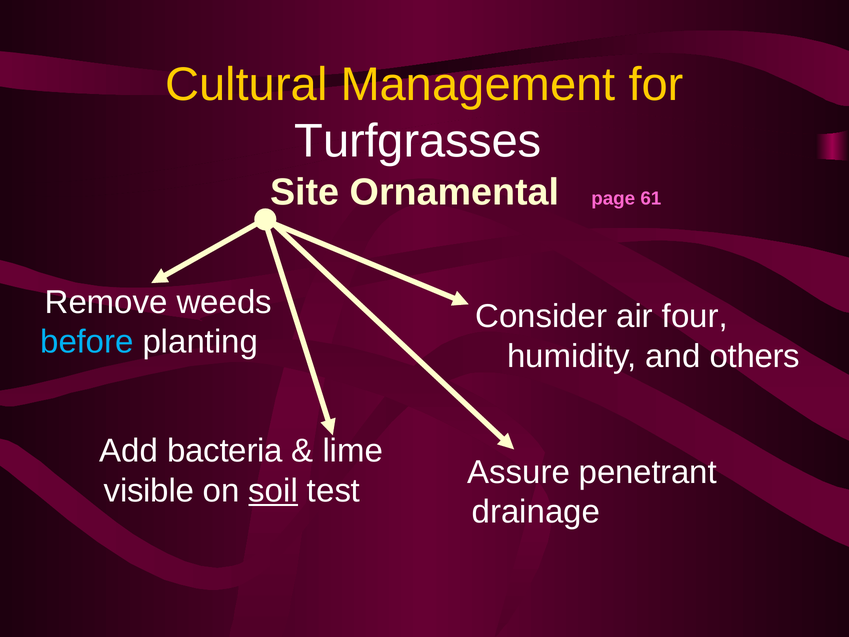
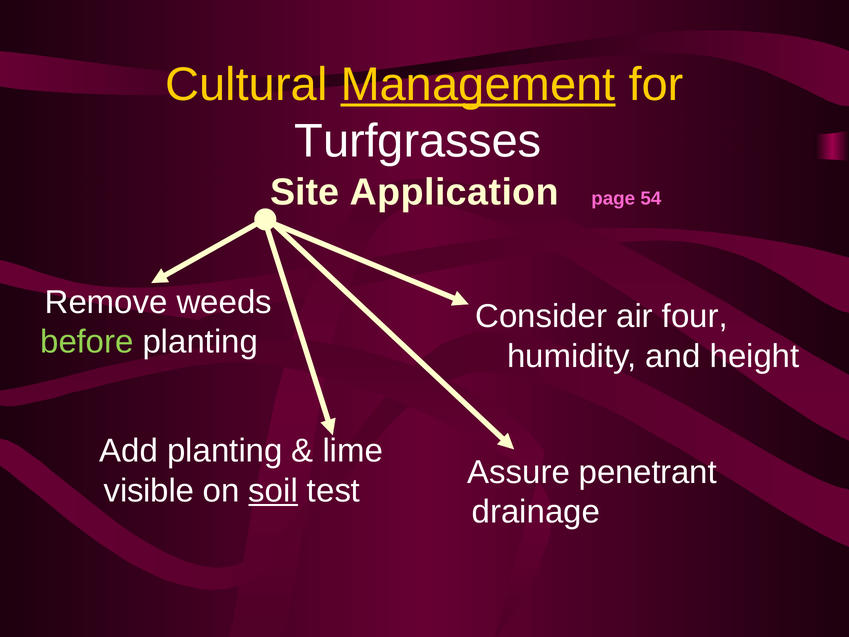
Management underline: none -> present
Ornamental: Ornamental -> Application
61: 61 -> 54
before colour: light blue -> light green
others: others -> height
Add bacteria: bacteria -> planting
